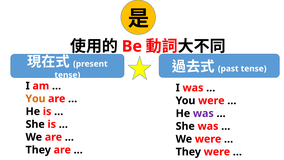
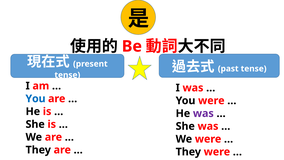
You at (35, 99) colour: orange -> blue
